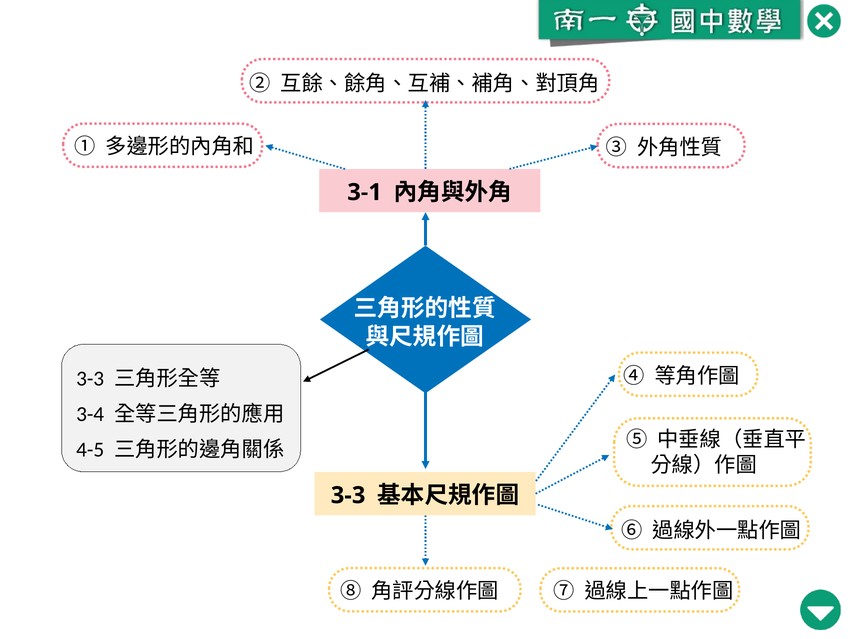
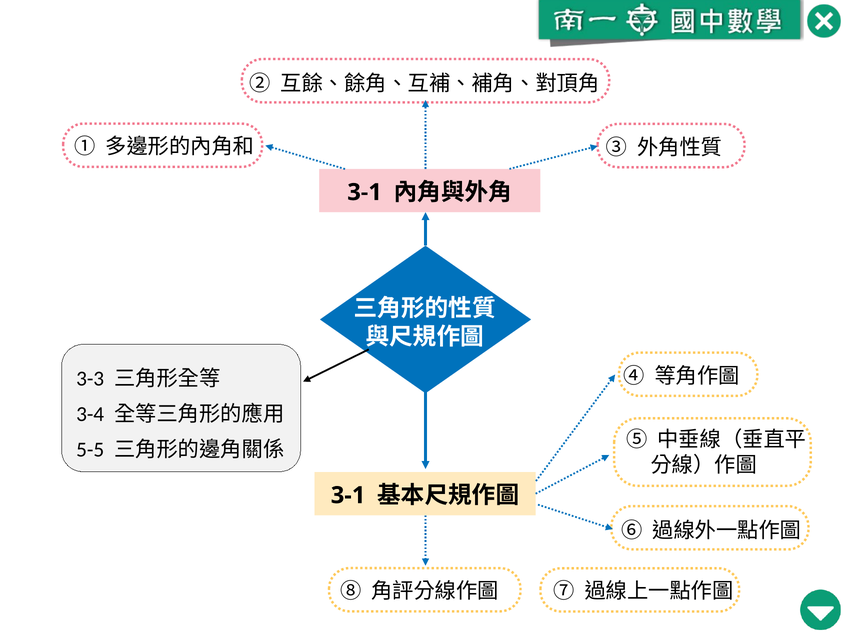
4-5: 4-5 -> 5-5
3-3 at (348, 495): 3-3 -> 3-1
